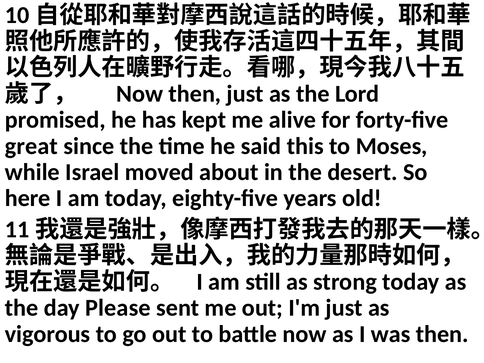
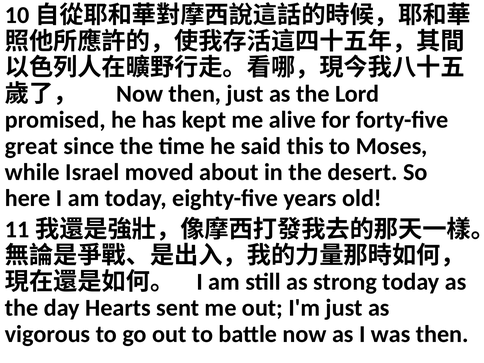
Please: Please -> Hearts
